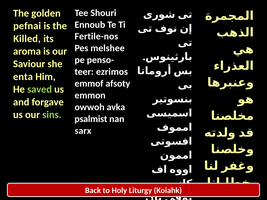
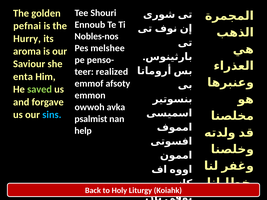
Fertile-nos: Fertile-nos -> Nobles-nos
Killed: Killed -> Hurry
ezrimos: ezrimos -> realized
sins colour: light green -> light blue
sarx: sarx -> help
